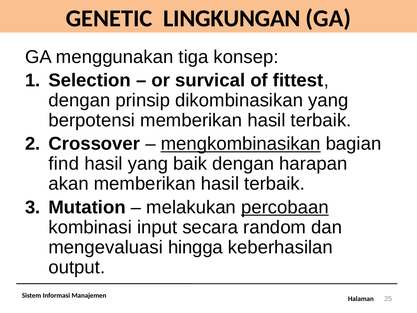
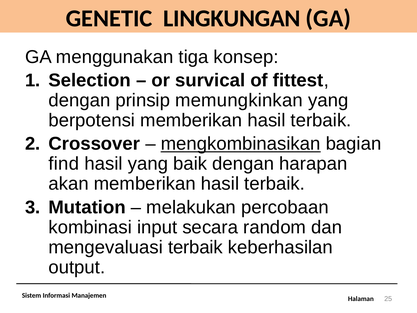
dikombinasikan: dikombinasikan -> memungkinkan
percobaan underline: present -> none
mengevaluasi hingga: hingga -> terbaik
